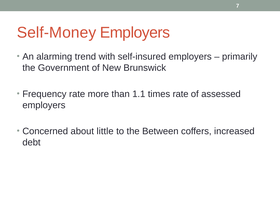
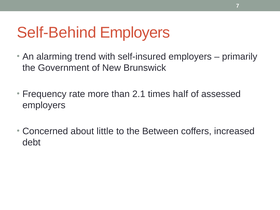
Self-Money: Self-Money -> Self-Behind
1.1: 1.1 -> 2.1
times rate: rate -> half
